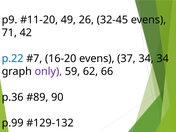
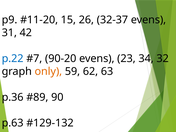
49: 49 -> 15
32-45: 32-45 -> 32-37
71: 71 -> 31
16-20: 16-20 -> 90-20
37: 37 -> 23
34 34: 34 -> 32
only colour: purple -> orange
66: 66 -> 63
p.99: p.99 -> p.63
